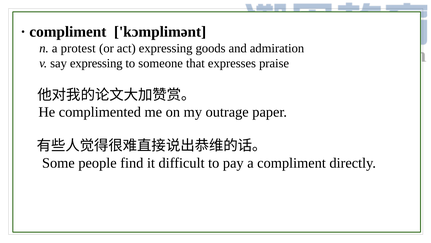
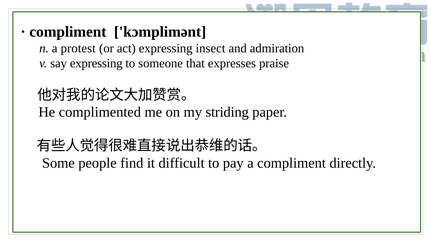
goods: goods -> insect
outrage: outrage -> striding
